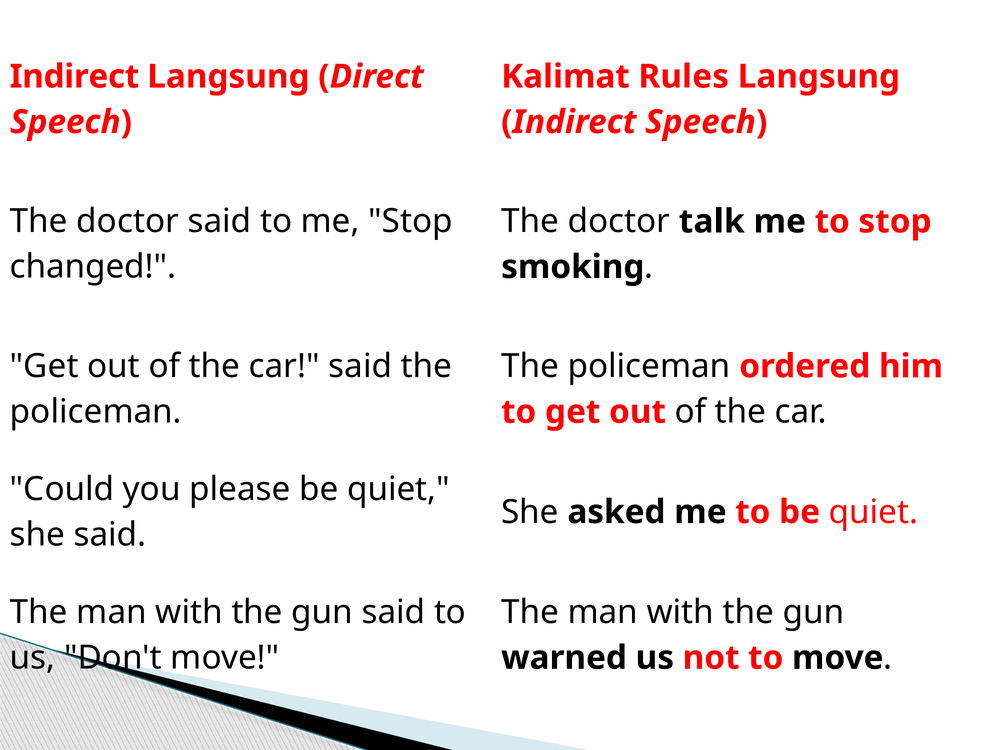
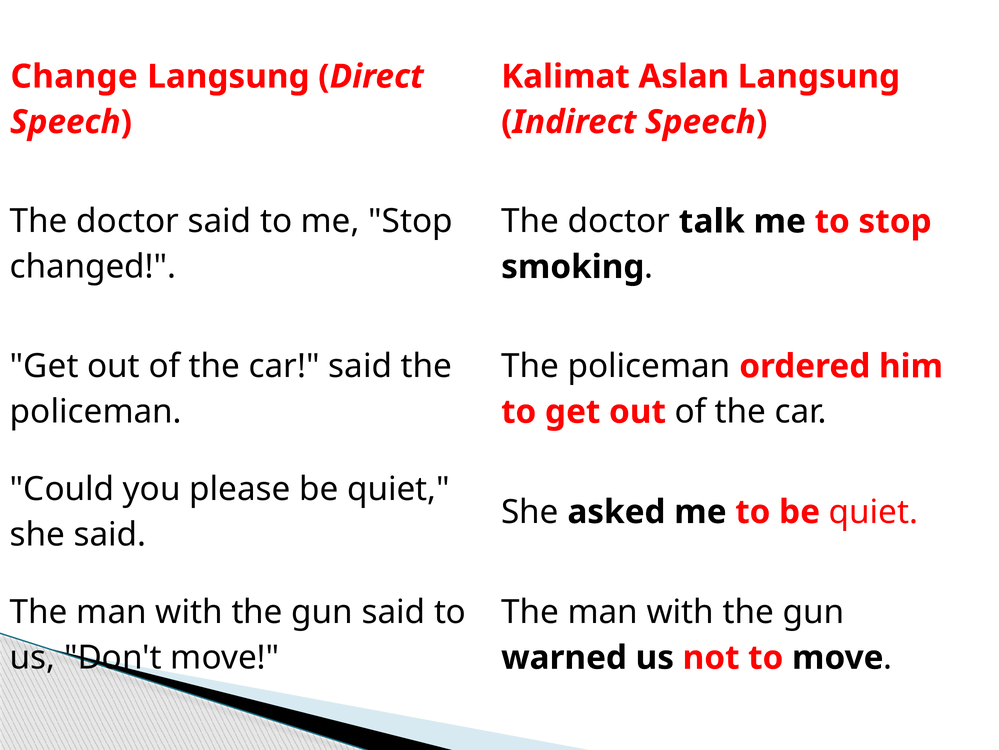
Indirect at (74, 77): Indirect -> Change
Rules: Rules -> Aslan
